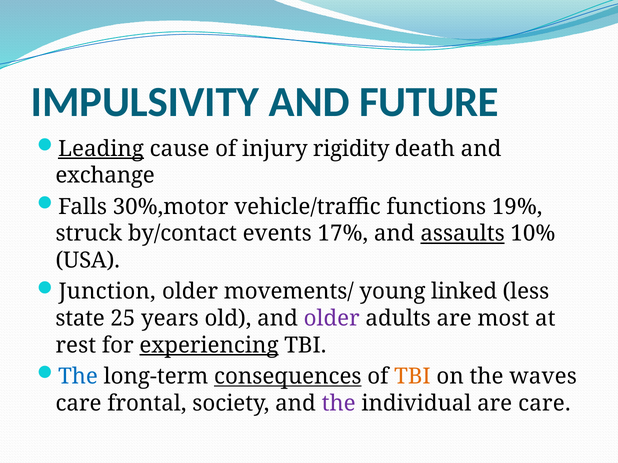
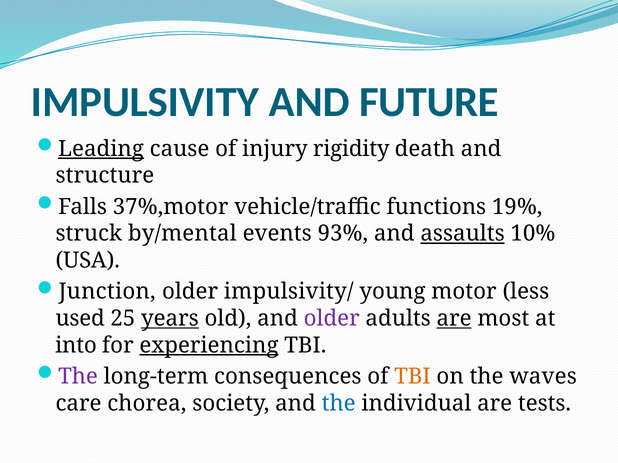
exchange: exchange -> structure
30%,motor: 30%,motor -> 37%,motor
by/contact: by/contact -> by/mental
17%: 17% -> 93%
movements/: movements/ -> impulsivity/
linked: linked -> motor
state: state -> used
years underline: none -> present
are at (454, 319) underline: none -> present
rest: rest -> into
The at (78, 377) colour: blue -> purple
consequences underline: present -> none
frontal: frontal -> chorea
the at (339, 404) colour: purple -> blue
are care: care -> tests
